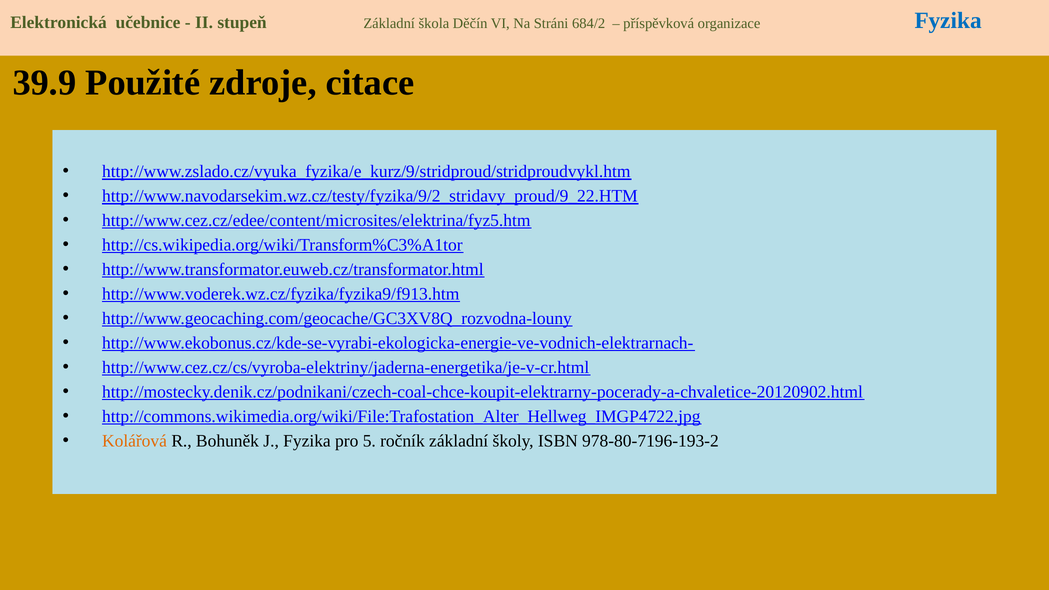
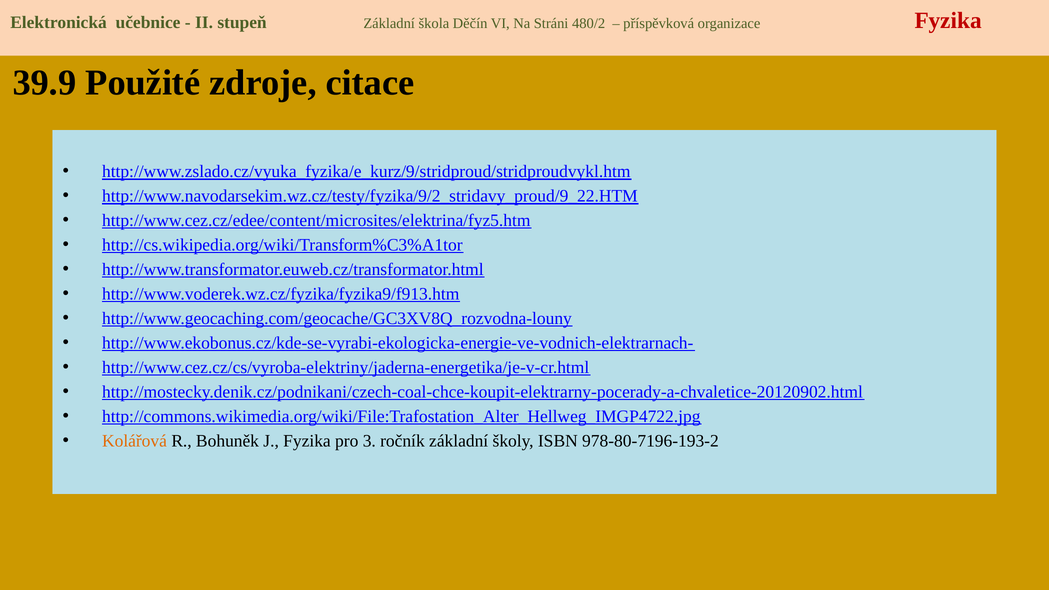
684/2: 684/2 -> 480/2
Fyzika at (948, 21) colour: blue -> red
5: 5 -> 3
